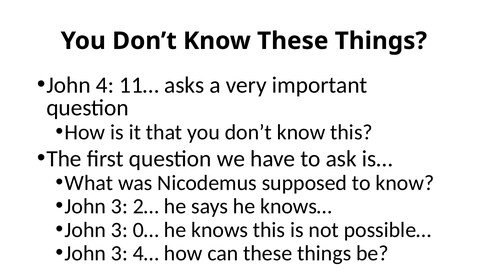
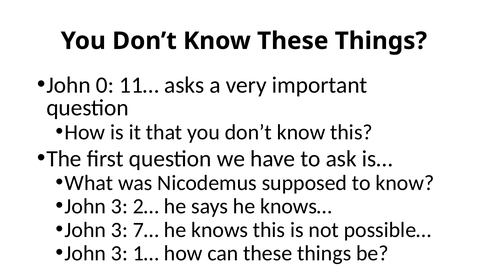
4: 4 -> 0
0…: 0… -> 7…
4…: 4… -> 1…
